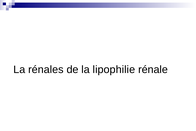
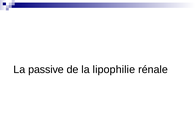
rénales: rénales -> passive
